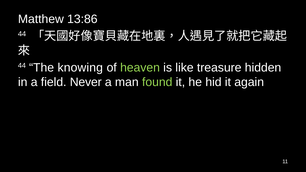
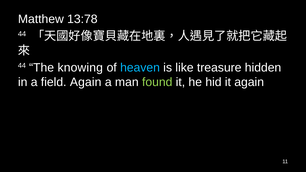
13:86: 13:86 -> 13:78
heaven colour: light green -> light blue
field Never: Never -> Again
